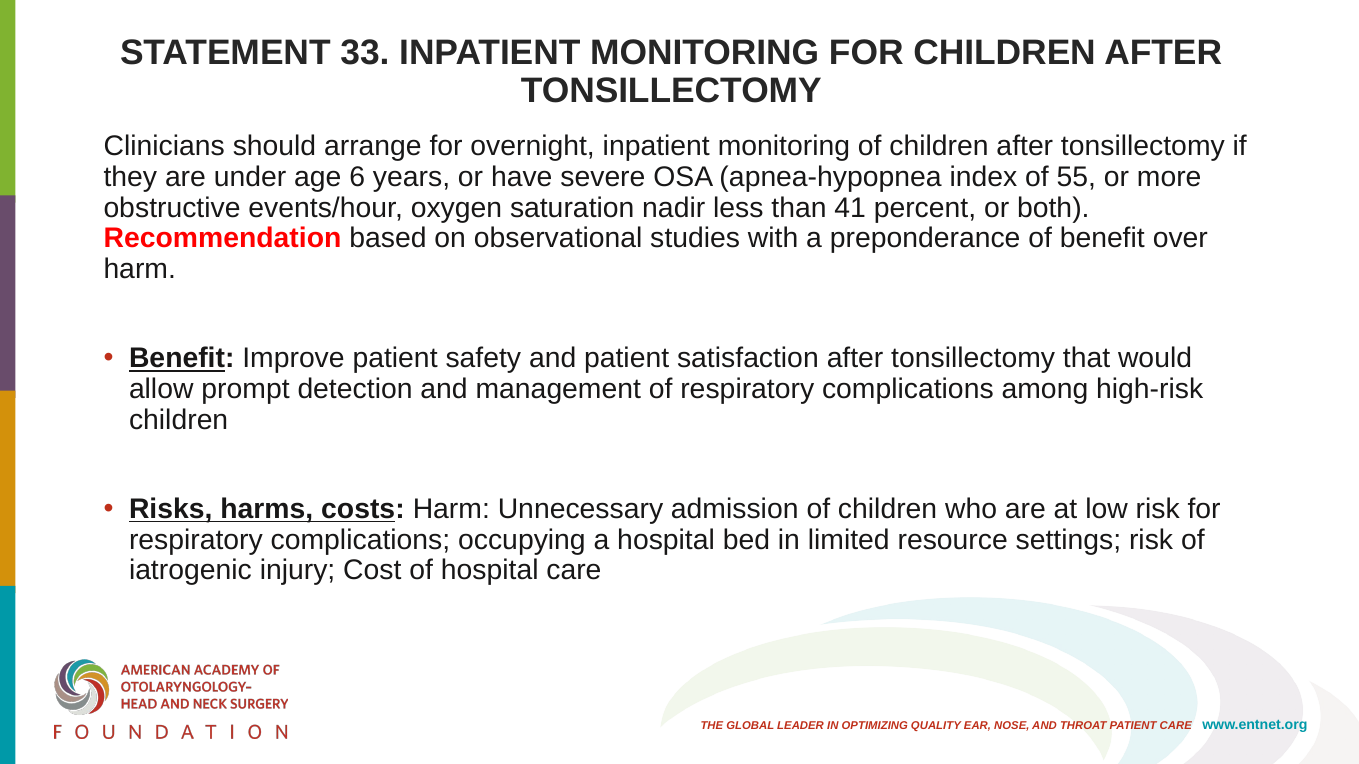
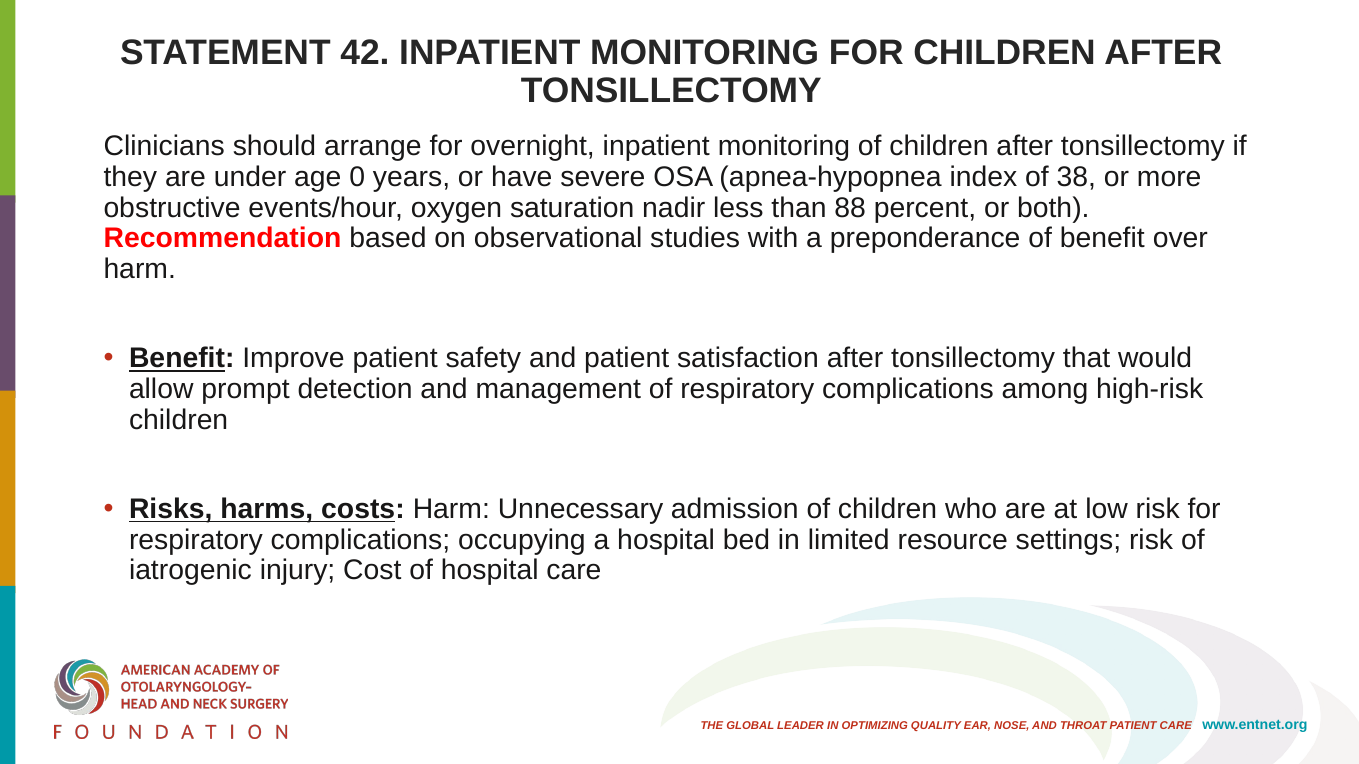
33: 33 -> 42
6: 6 -> 0
55: 55 -> 38
41: 41 -> 88
